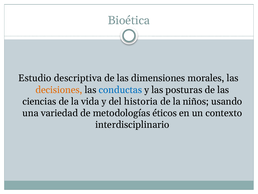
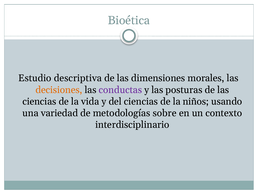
conductas colour: blue -> purple
del historia: historia -> ciencias
éticos: éticos -> sobre
